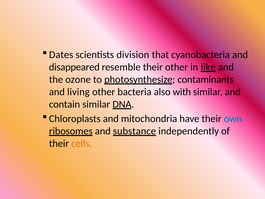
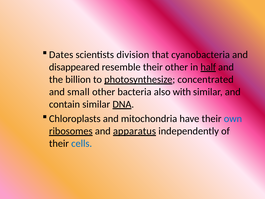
like: like -> half
ozone: ozone -> billion
contaminants: contaminants -> concentrated
living: living -> small
substance: substance -> apparatus
cells colour: orange -> blue
